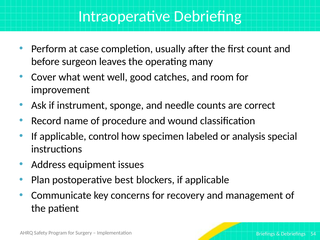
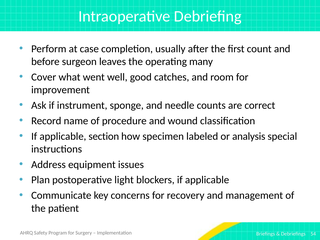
control: control -> section
best: best -> light
